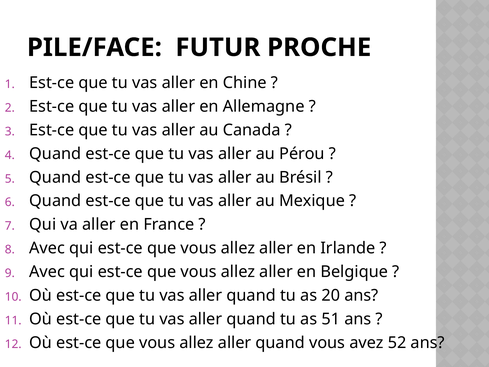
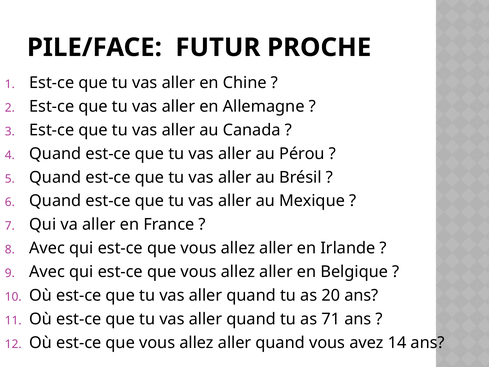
51: 51 -> 71
52: 52 -> 14
